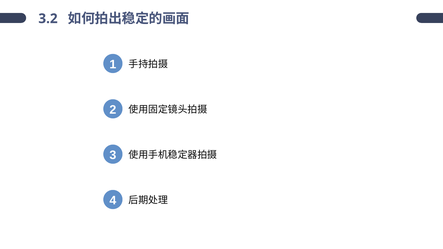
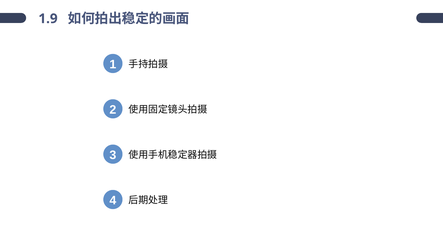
3.2: 3.2 -> 1.9
